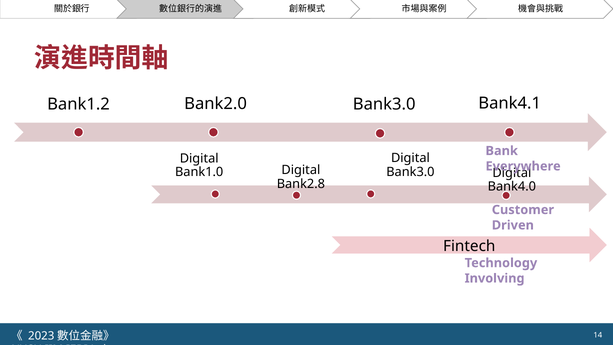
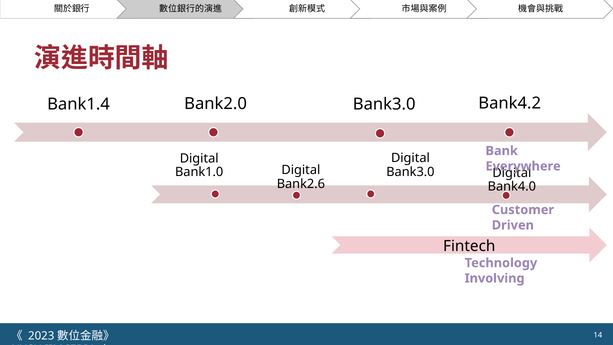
Bank1.2: Bank1.2 -> Bank1.4
Bank4.1: Bank4.1 -> Bank4.2
Bank2.8: Bank2.8 -> Bank2.6
